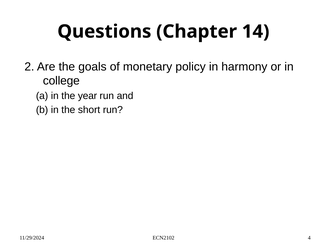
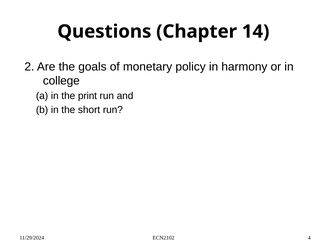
year: year -> print
